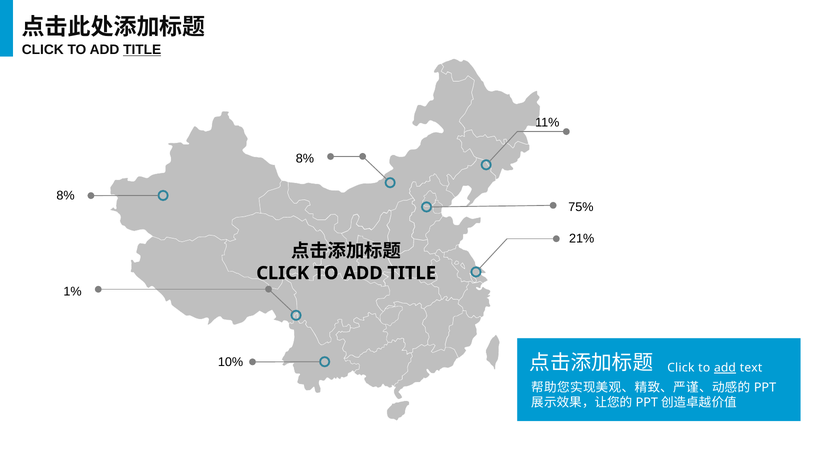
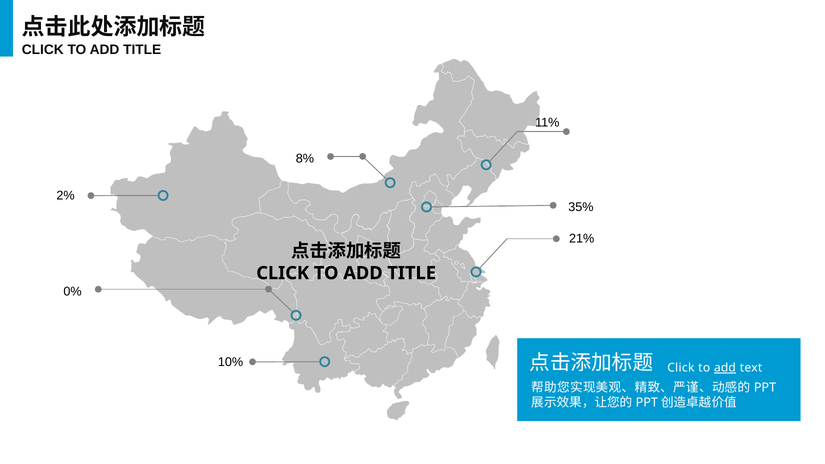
TITLE at (142, 50) underline: present -> none
8% at (66, 196): 8% -> 2%
75%: 75% -> 35%
1%: 1% -> 0%
